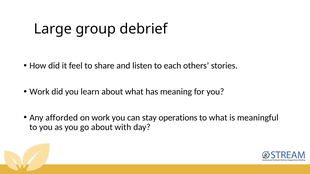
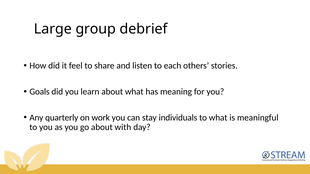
Work at (39, 92): Work -> Goals
afforded: afforded -> quarterly
operations: operations -> individuals
